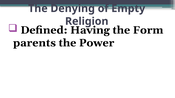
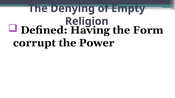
parents: parents -> corrupt
